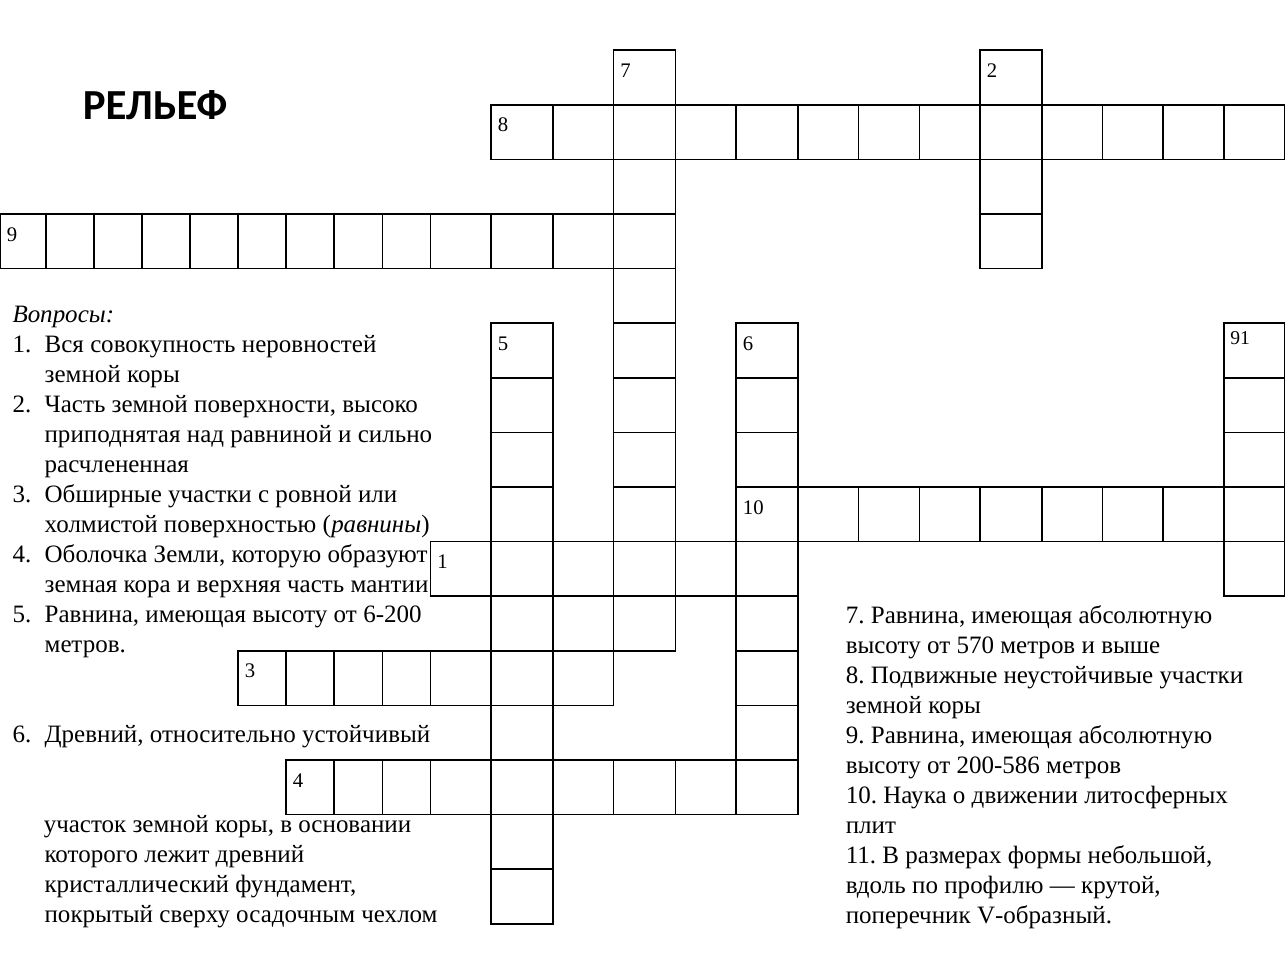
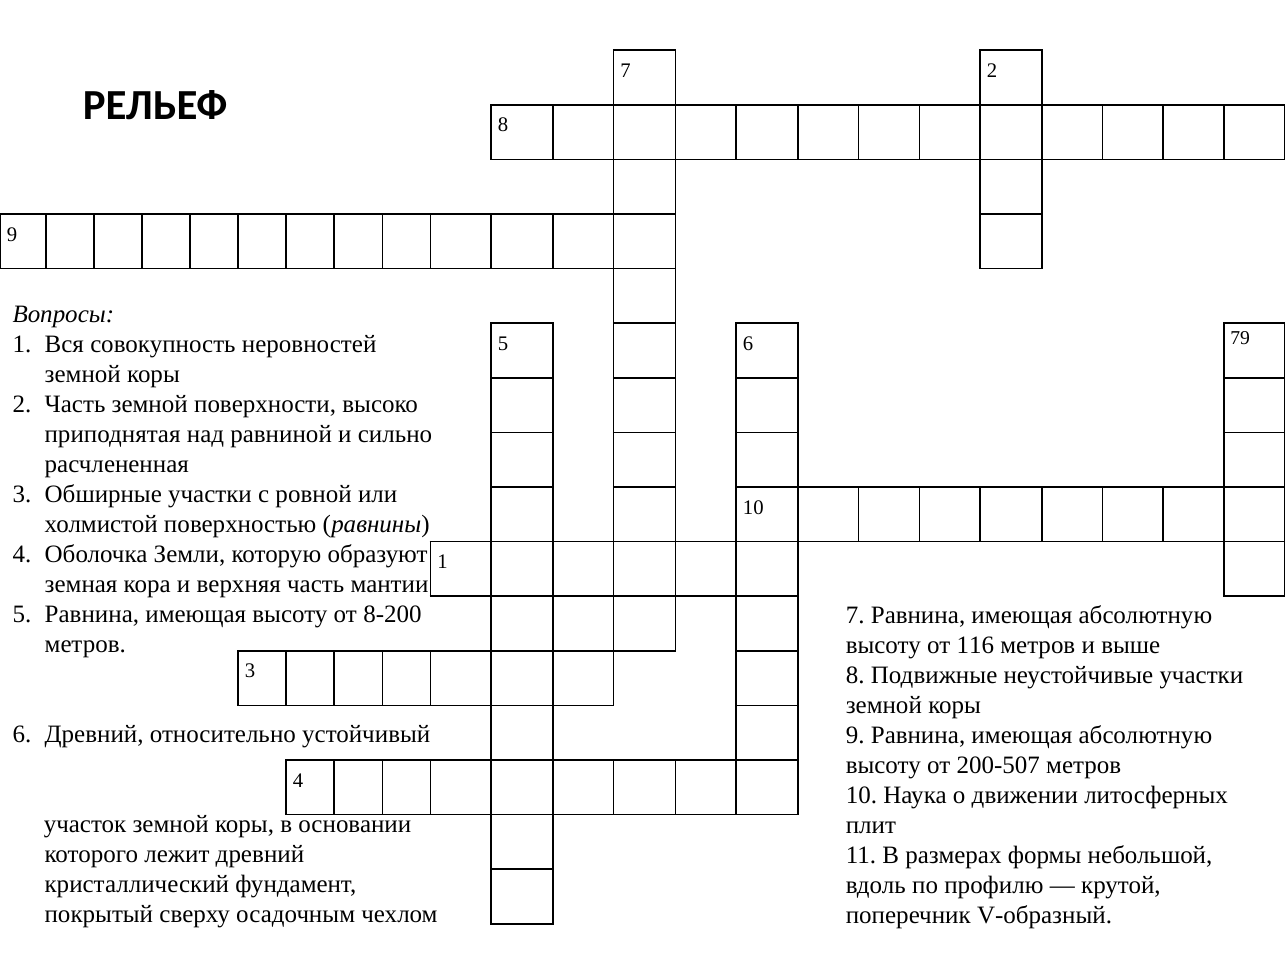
91: 91 -> 79
6-200: 6-200 -> 8-200
570: 570 -> 116
200-586: 200-586 -> 200-507
